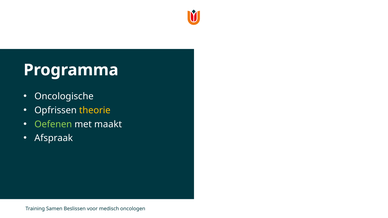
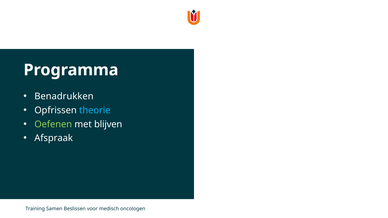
Oncologische: Oncologische -> Benadrukken
theorie colour: yellow -> light blue
maakt: maakt -> blijven
